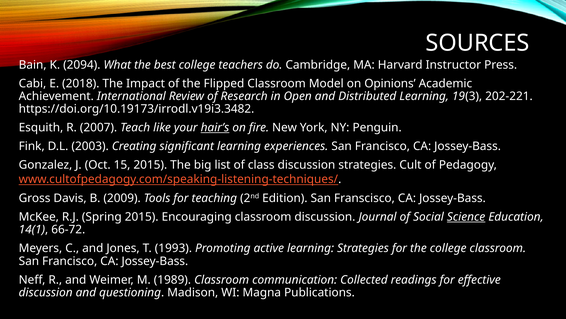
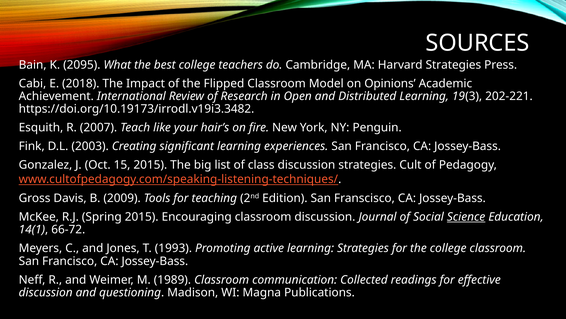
2094: 2094 -> 2095
Harvard Instructor: Instructor -> Strategies
hair’s underline: present -> none
